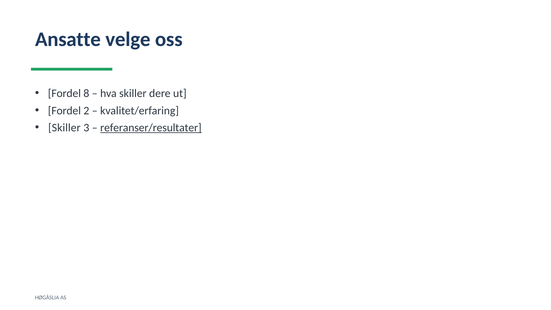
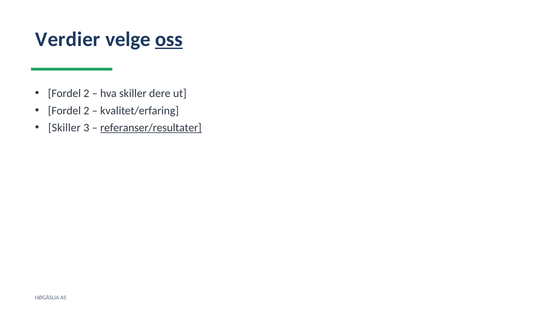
Ansatte: Ansatte -> Verdier
oss underline: none -> present
8 at (86, 93): 8 -> 2
